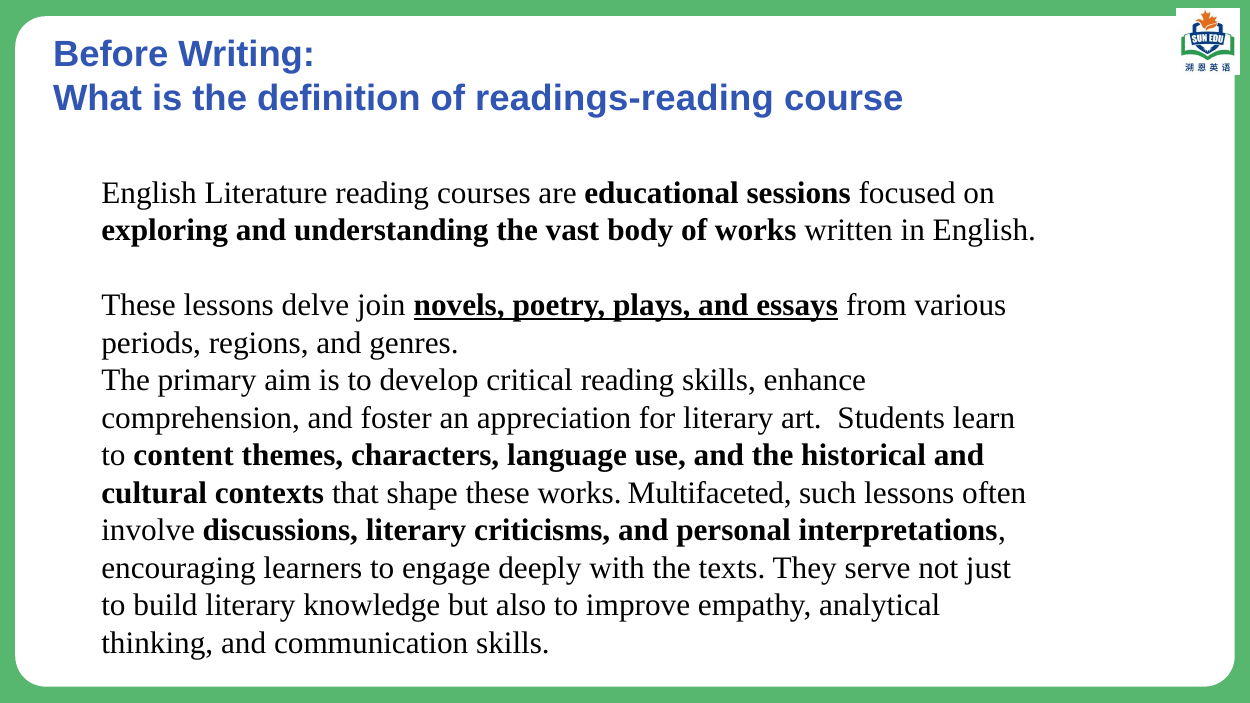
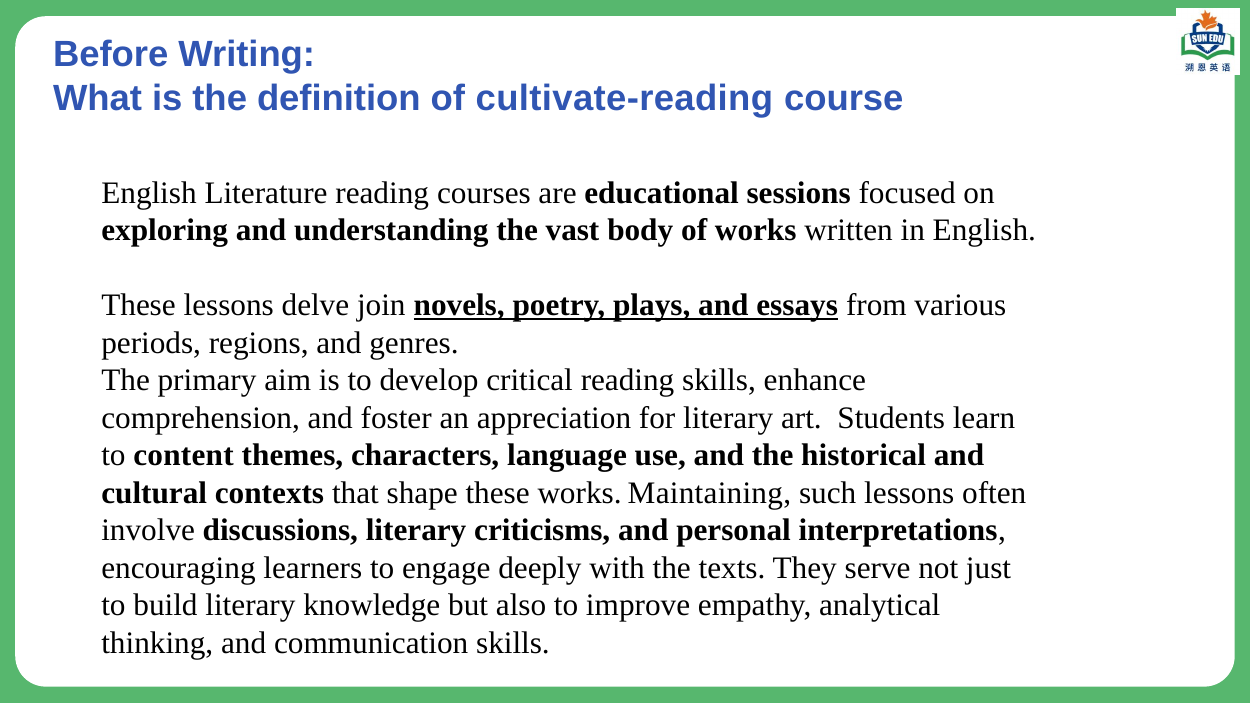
readings-reading: readings-reading -> cultivate-reading
Multifaceted: Multifaceted -> Maintaining
